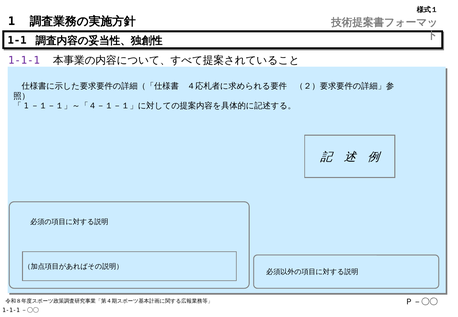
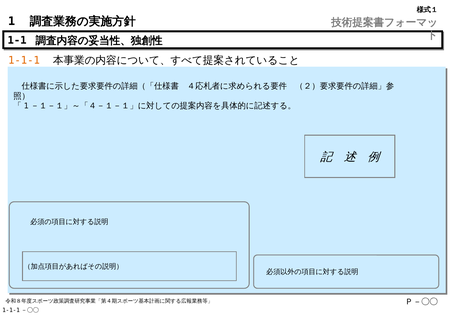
1-1-1 colour: purple -> orange
